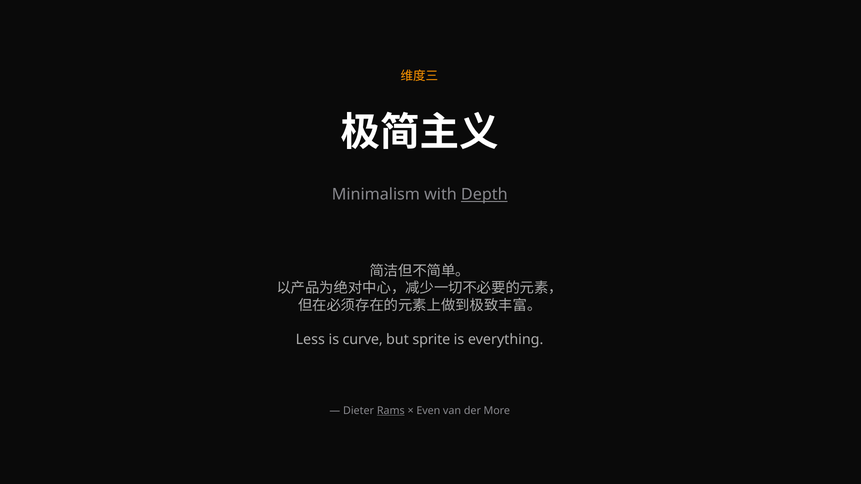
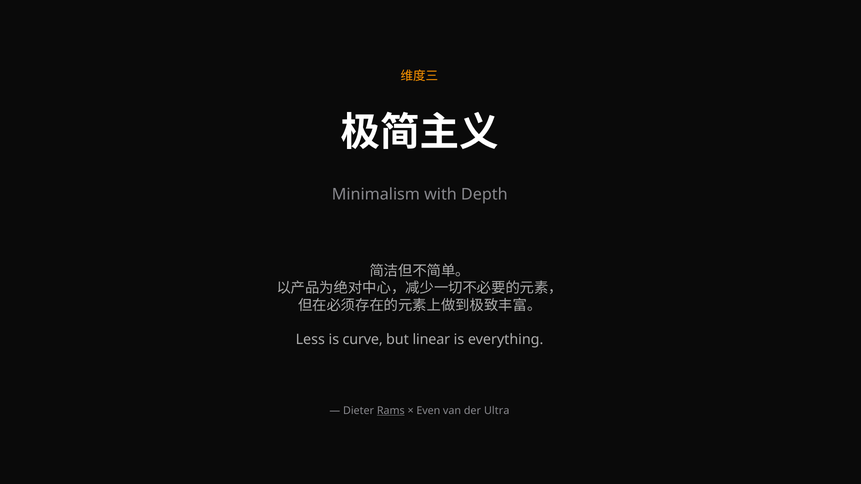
Depth underline: present -> none
sprite: sprite -> linear
More: More -> Ultra
